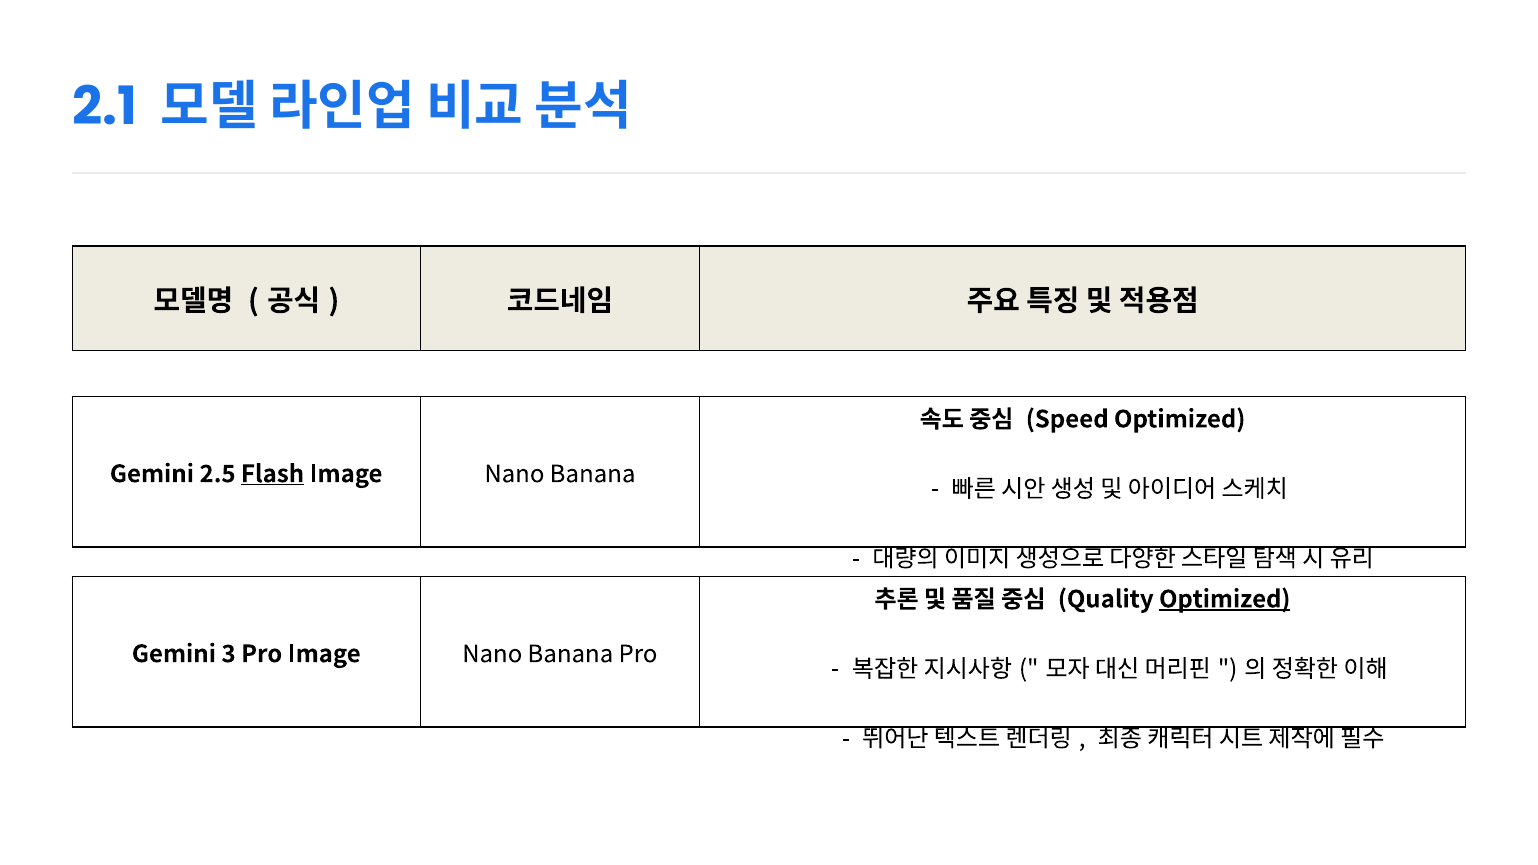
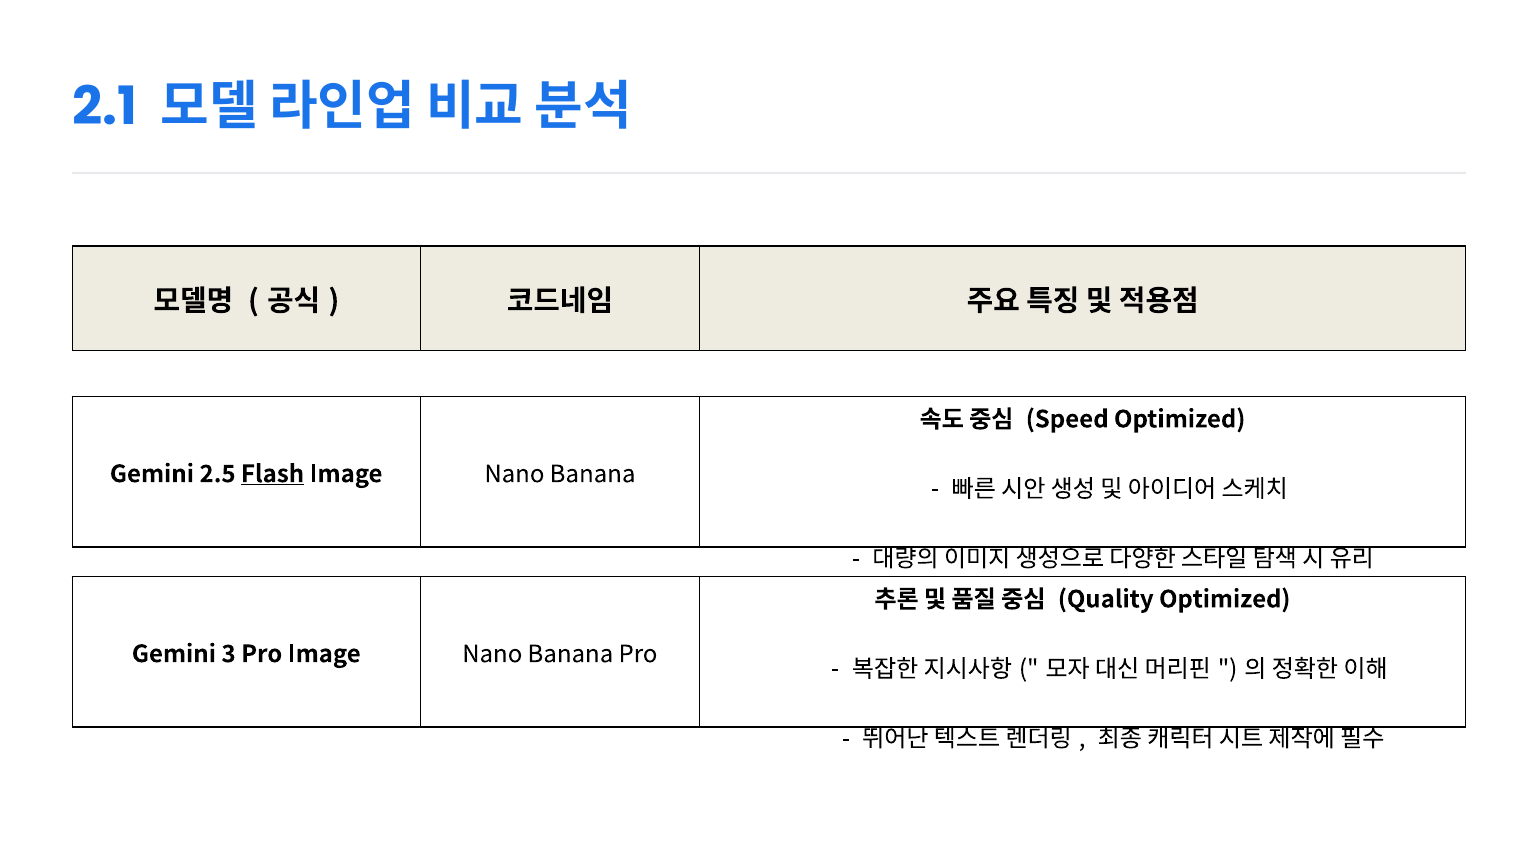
Optimized at (1225, 600) underline: present -> none
